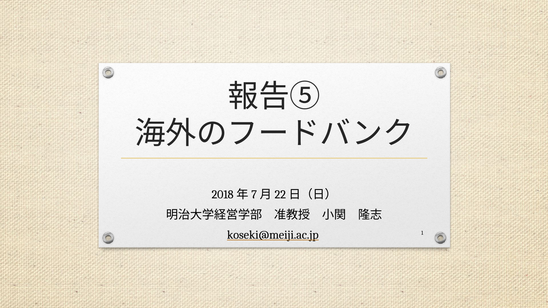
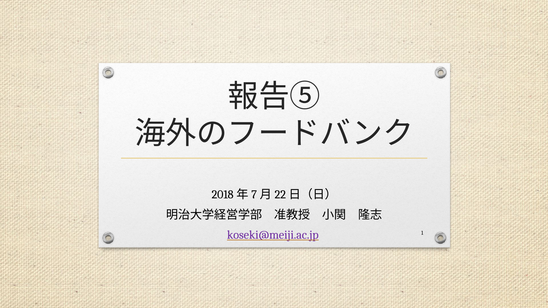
koseki@meiji.ac.jp colour: black -> purple
